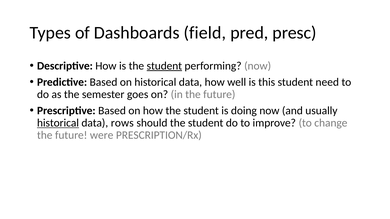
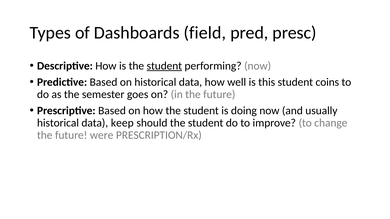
need: need -> coins
historical at (58, 123) underline: present -> none
rows: rows -> keep
